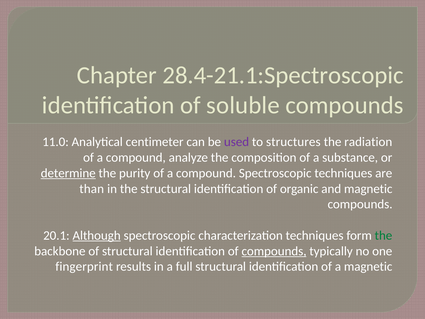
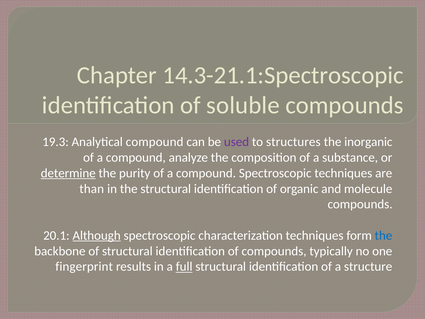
28.4-21.1:Spectroscopic: 28.4-21.1:Spectroscopic -> 14.3-21.1:Spectroscopic
11.0: 11.0 -> 19.3
Analytical centimeter: centimeter -> compound
radiation: radiation -> inorganic
and magnetic: magnetic -> molecule
the at (383, 235) colour: green -> blue
compounds at (274, 251) underline: present -> none
full underline: none -> present
a magnetic: magnetic -> structure
